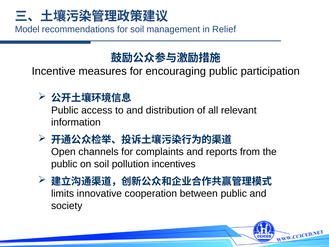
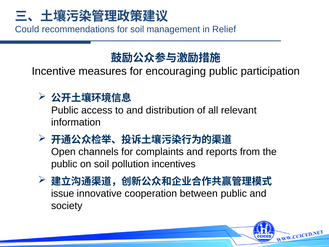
Model: Model -> Could
limits: limits -> issue
